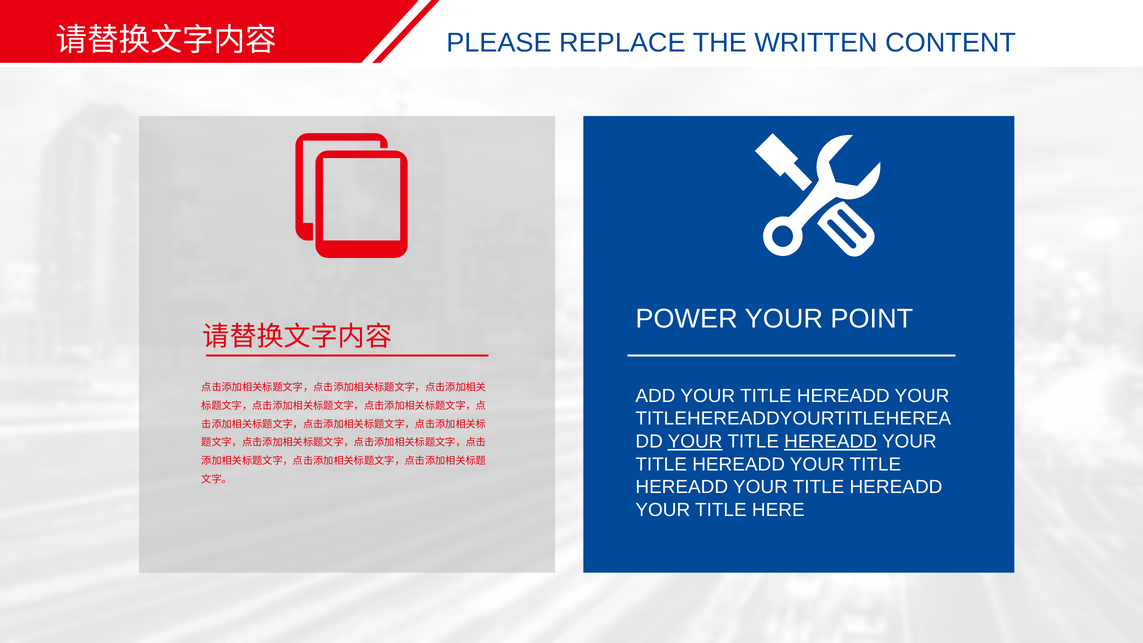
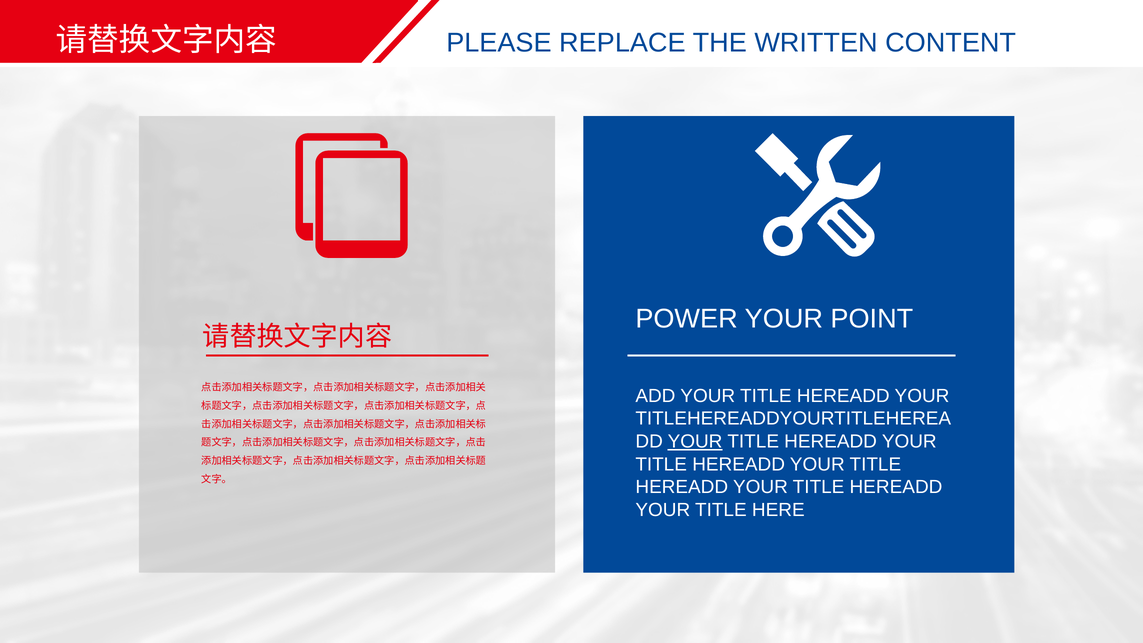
HEREADD at (831, 441) underline: present -> none
